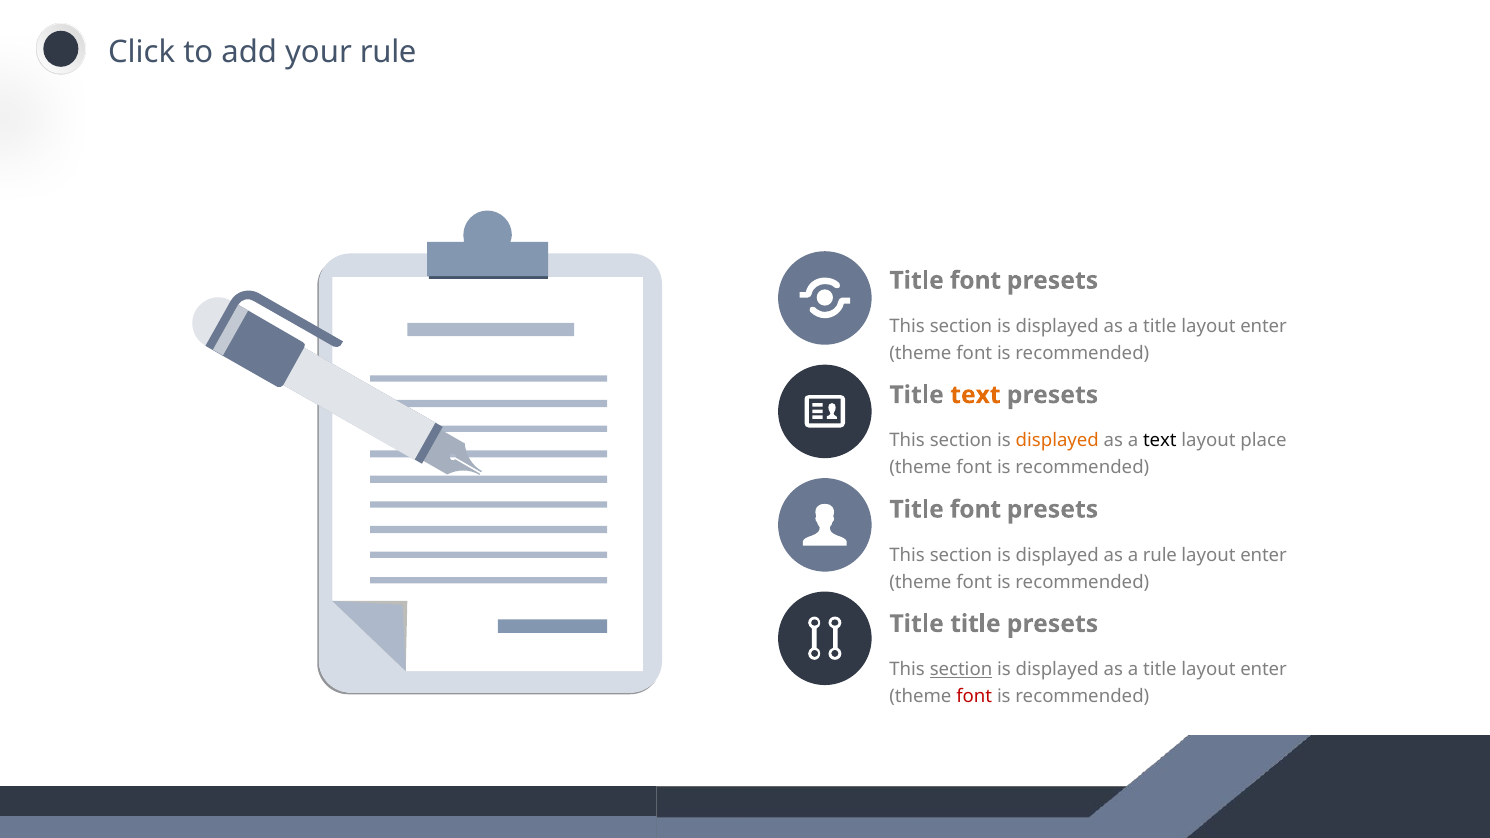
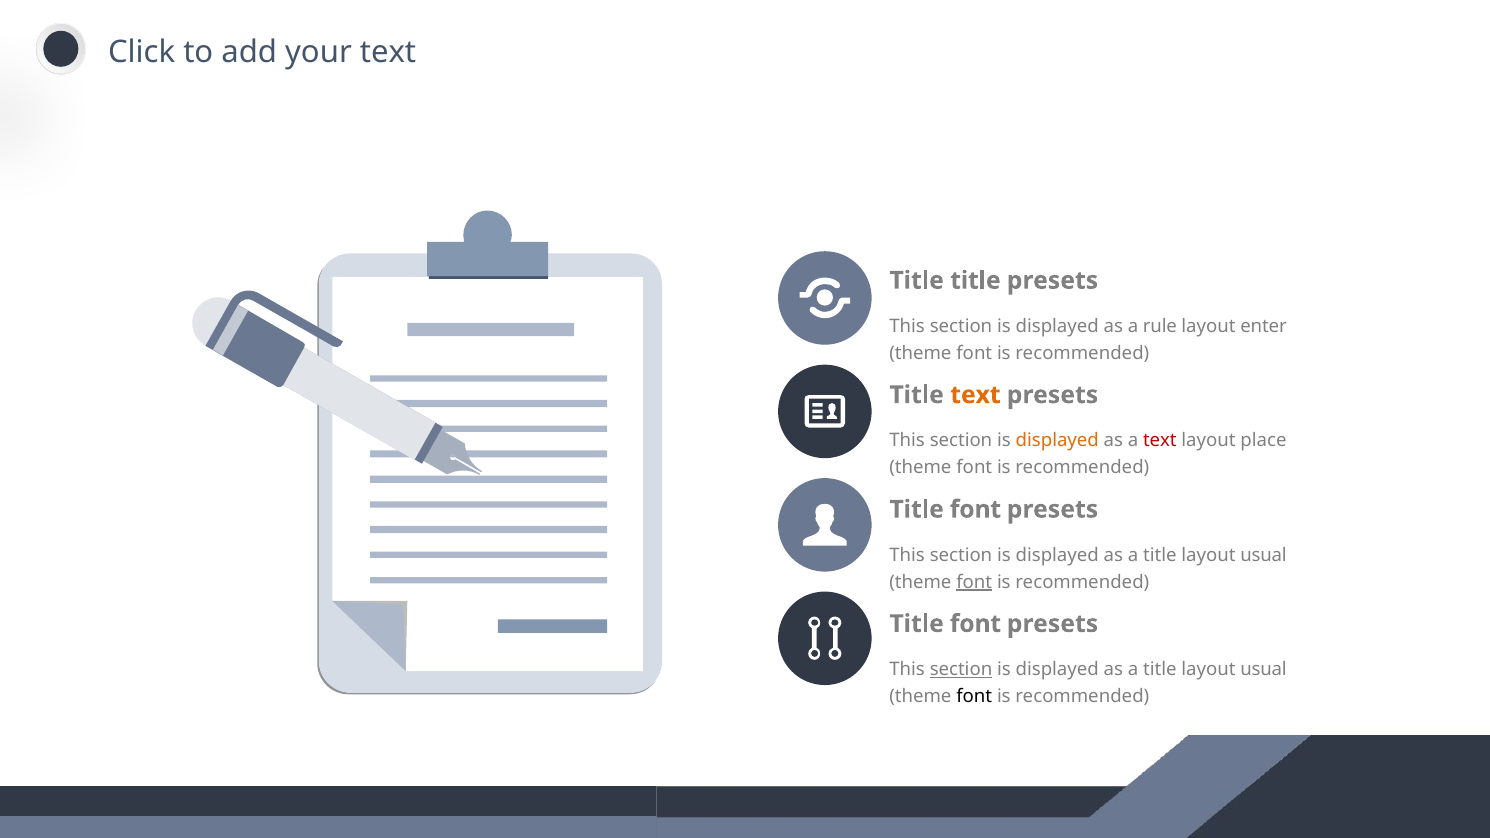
rule at (388, 53): rule -> text
font at (975, 281): font -> title
title at (1160, 326): title -> rule
text at (1160, 441) colour: black -> red
rule at (1160, 555): rule -> title
enter at (1264, 555): enter -> usual
font at (974, 582) underline: none -> present
title at (975, 624): title -> font
enter at (1264, 670): enter -> usual
font at (974, 697) colour: red -> black
